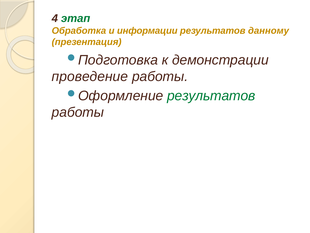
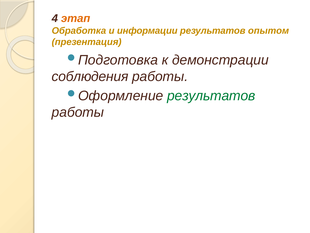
этап colour: green -> orange
данному: данному -> опытом
проведение: проведение -> соблюдения
